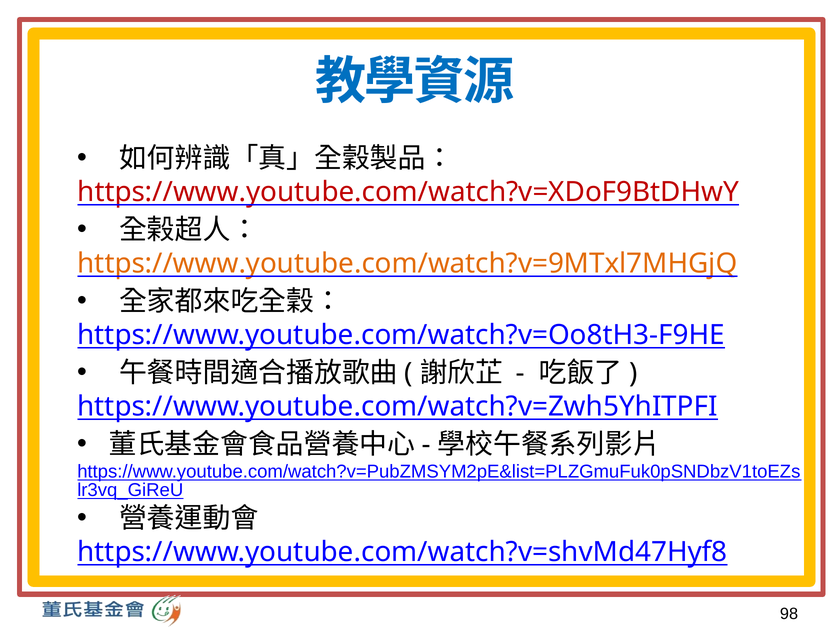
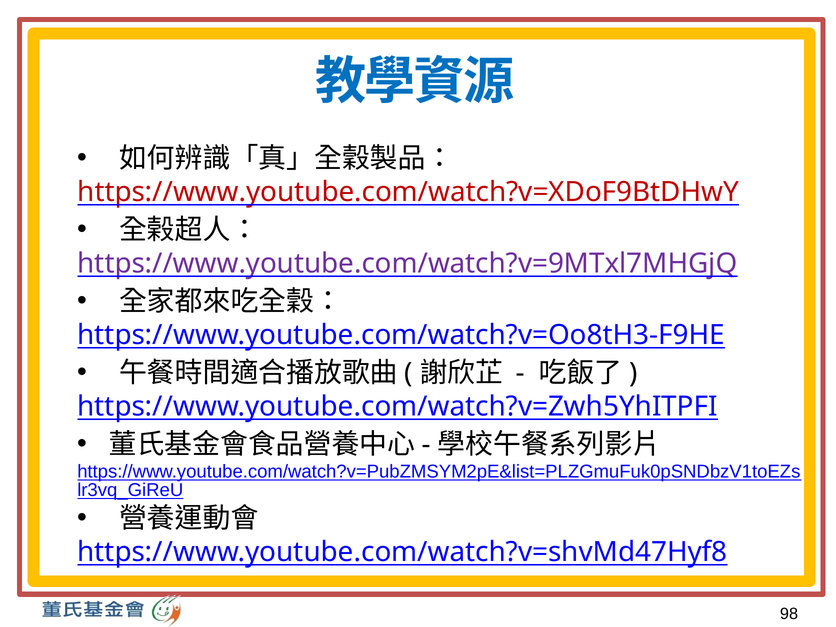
https://www.youtube.com/watch?v=9MTxl7MHGjQ colour: orange -> purple
